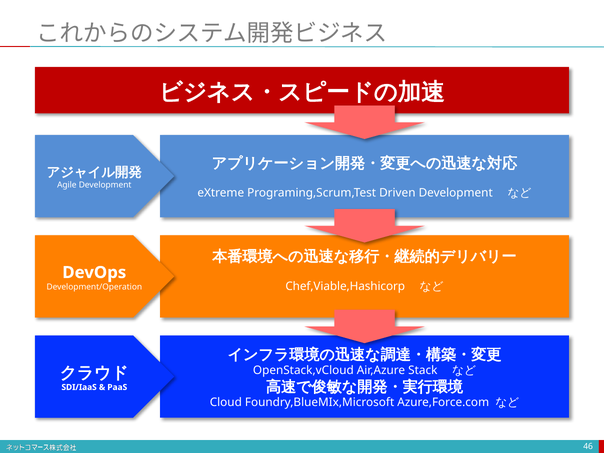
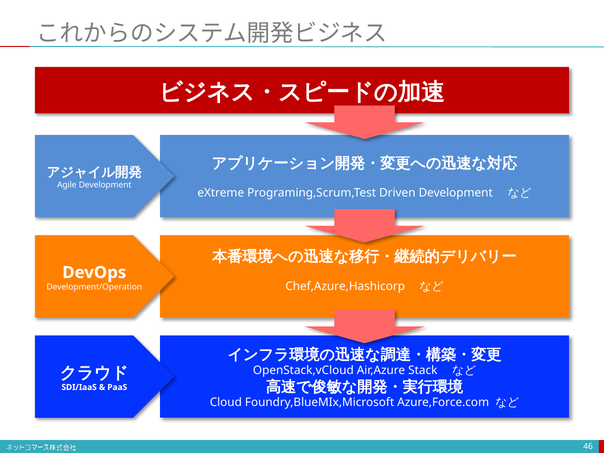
Chef,Viable,Hashicorp: Chef,Viable,Hashicorp -> Chef,Azure,Hashicorp
